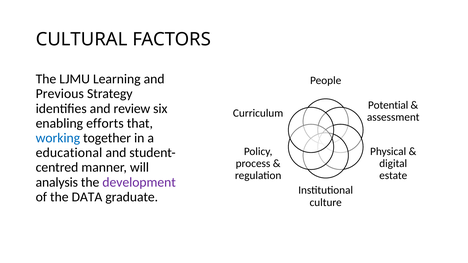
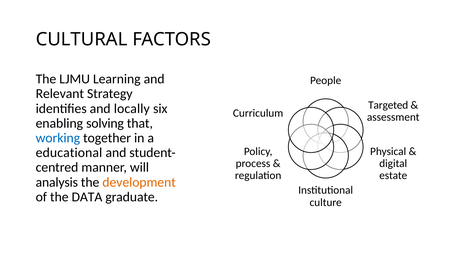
Previous: Previous -> Relevant
Potential: Potential -> Targeted
review: review -> locally
efforts: efforts -> solving
development colour: purple -> orange
